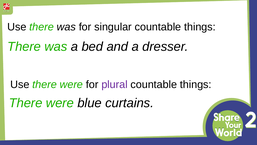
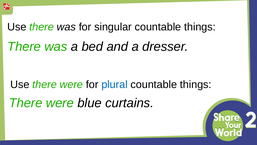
plural colour: purple -> blue
